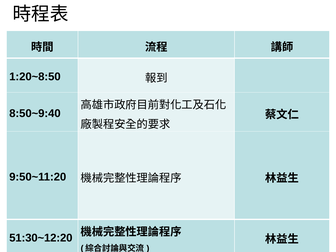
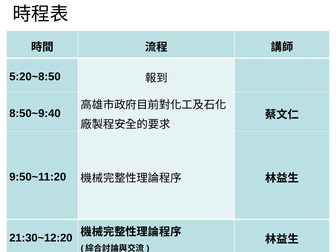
1:20~8:50: 1:20~8:50 -> 5:20~8:50
51:30~12:20: 51:30~12:20 -> 21:30~12:20
